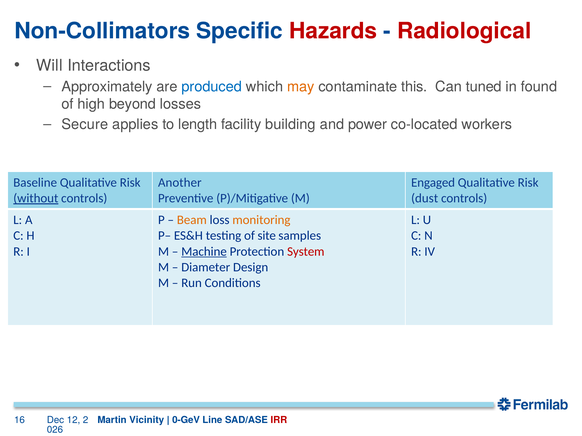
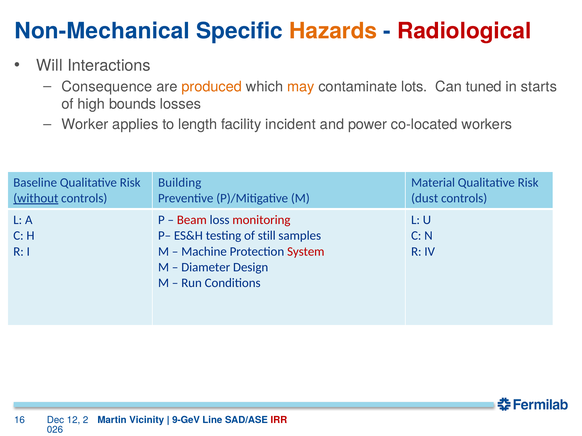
Non-Collimators: Non-Collimators -> Non-Mechanical
Hazards colour: red -> orange
Approximately: Approximately -> Consequence
produced colour: blue -> orange
this: this -> lots
found: found -> starts
beyond: beyond -> bounds
Secure: Secure -> Worker
building: building -> incident
Another: Another -> Building
Engaged: Engaged -> Material
Beam colour: orange -> red
monitoring colour: orange -> red
site: site -> still
Machine underline: present -> none
0-GeV: 0-GeV -> 9-GeV
